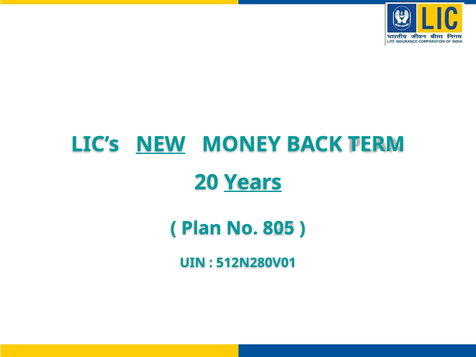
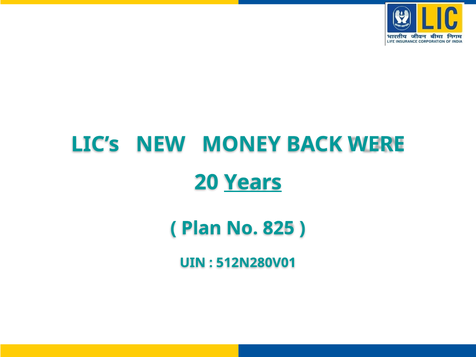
NEW underline: present -> none
TERM: TERM -> WERE
805: 805 -> 825
